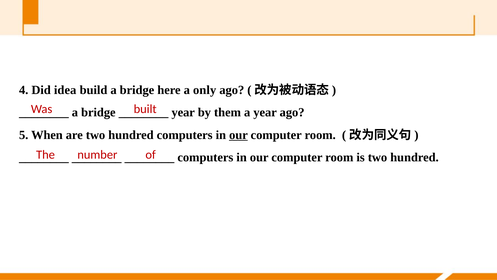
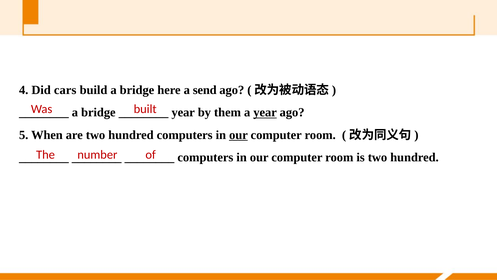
idea: idea -> cars
only: only -> send
year at (265, 112) underline: none -> present
